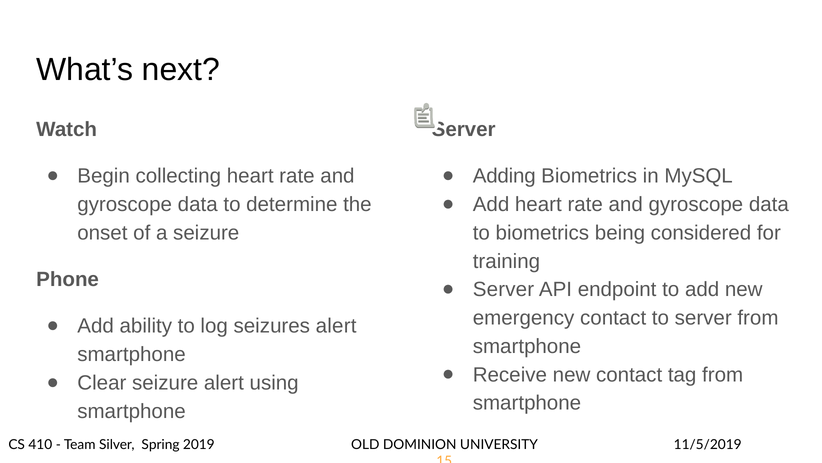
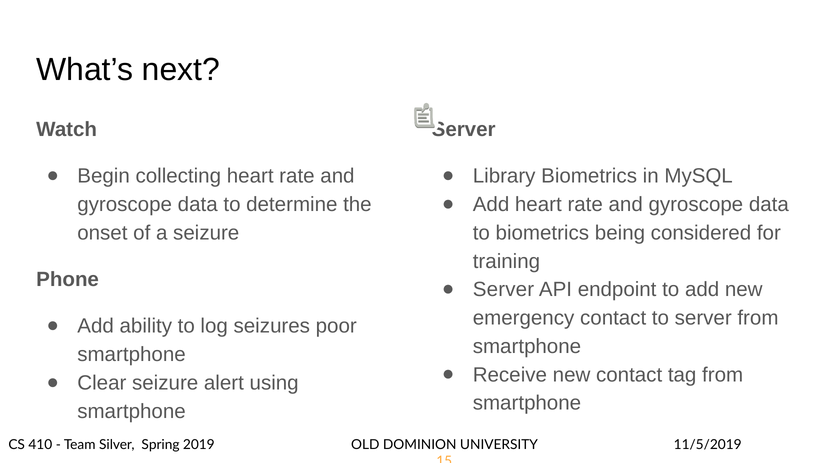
Adding: Adding -> Library
seizures alert: alert -> poor
